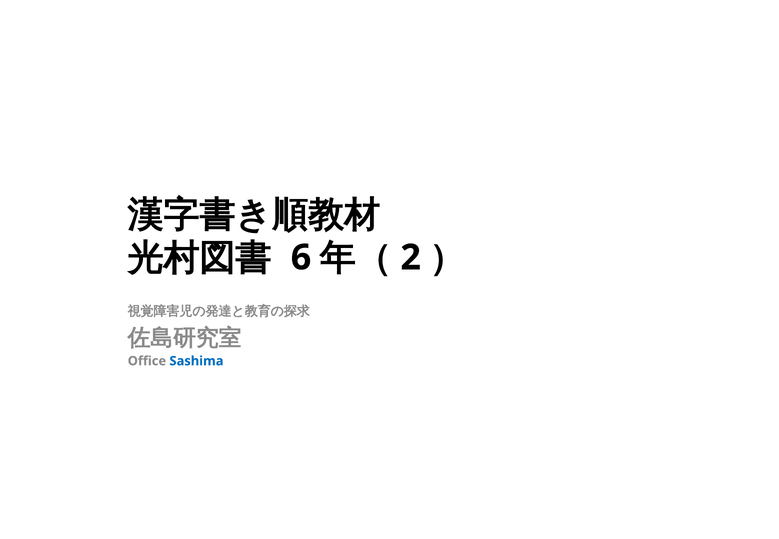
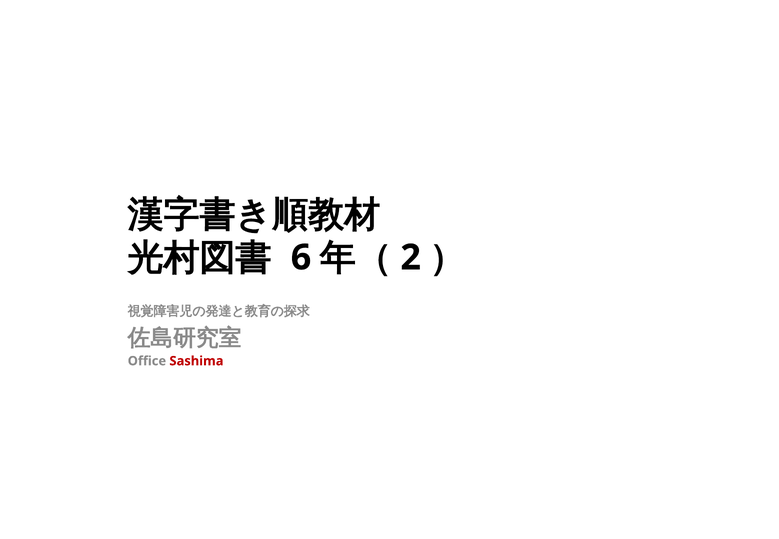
Sashima colour: blue -> red
